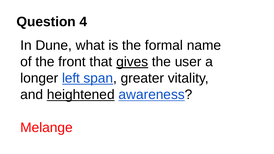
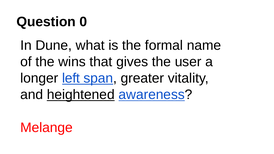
4: 4 -> 0
front: front -> wins
gives underline: present -> none
